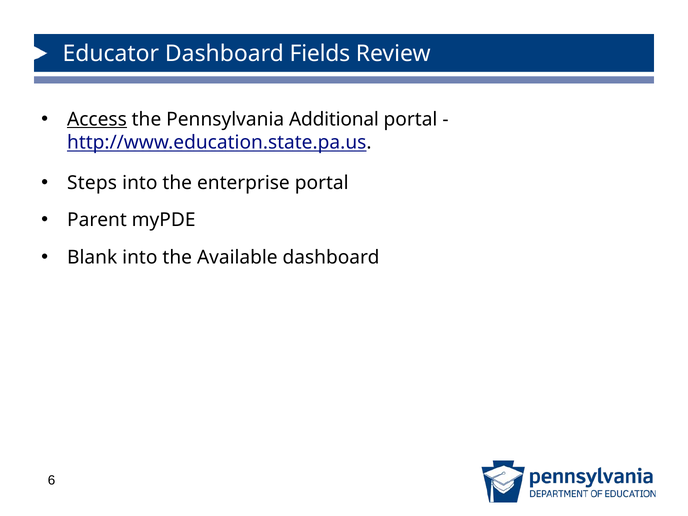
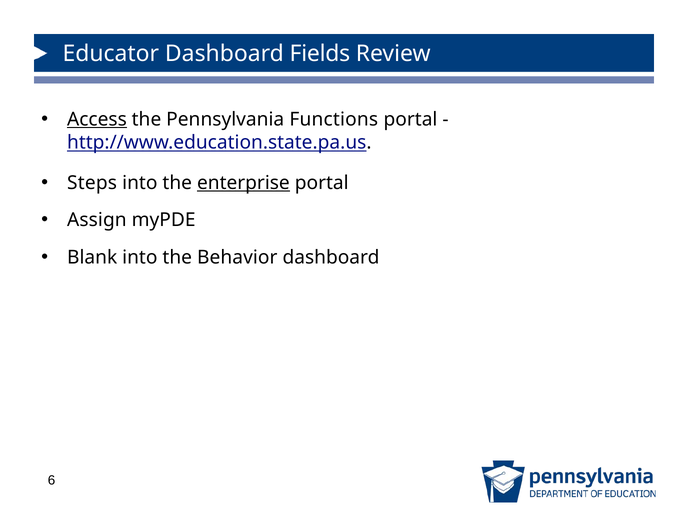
Additional: Additional -> Functions
enterprise underline: none -> present
Parent: Parent -> Assign
Available: Available -> Behavior
